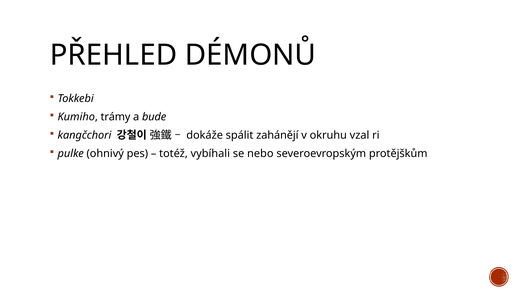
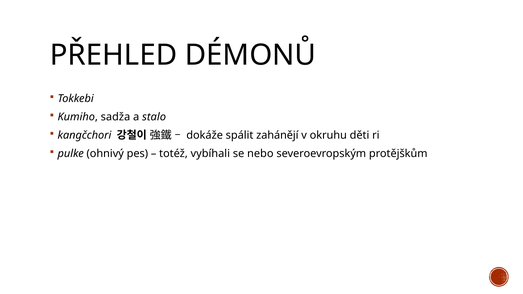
trámy: trámy -> sadža
bude: bude -> stalo
vzal: vzal -> děti
